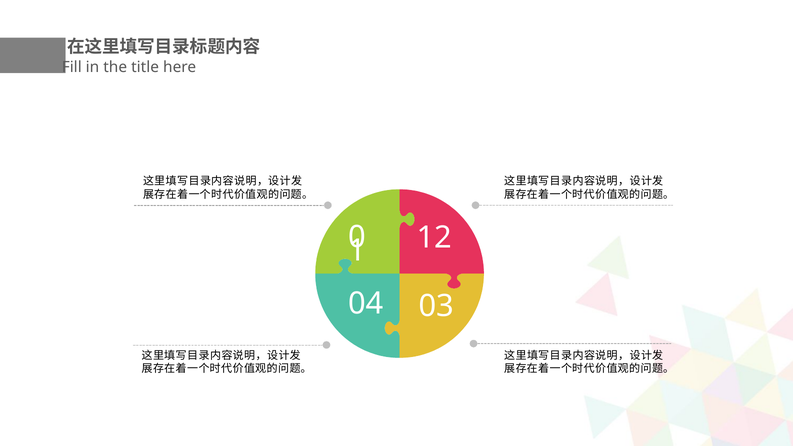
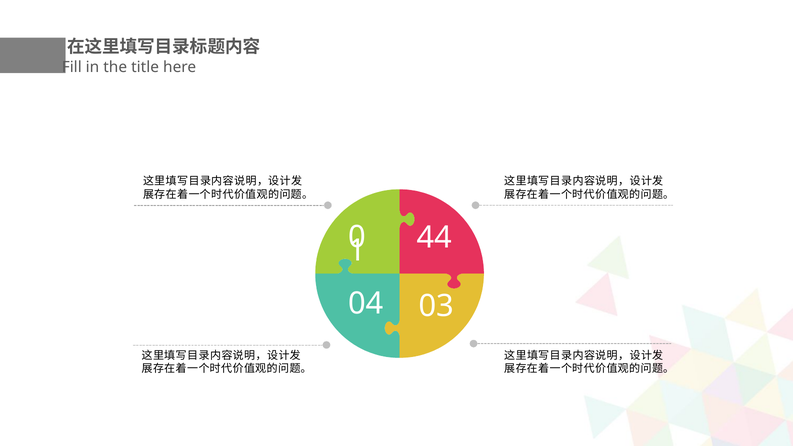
12: 12 -> 44
